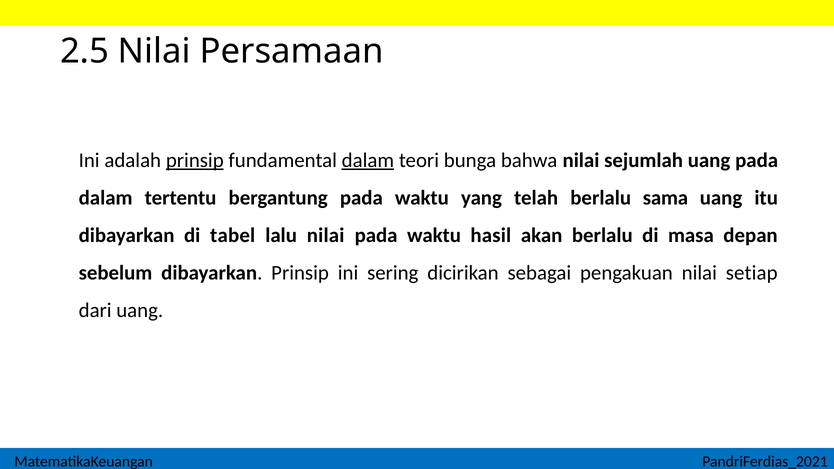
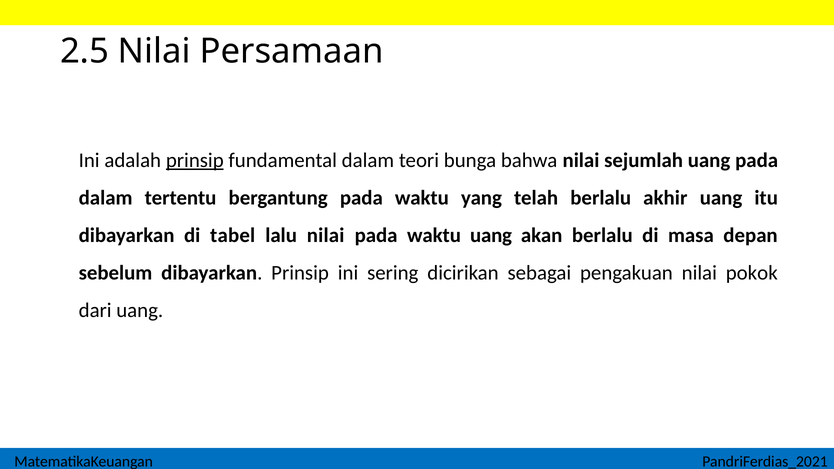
dalam at (368, 160) underline: present -> none
sama: sama -> akhir
waktu hasil: hasil -> uang
setiap: setiap -> pokok
